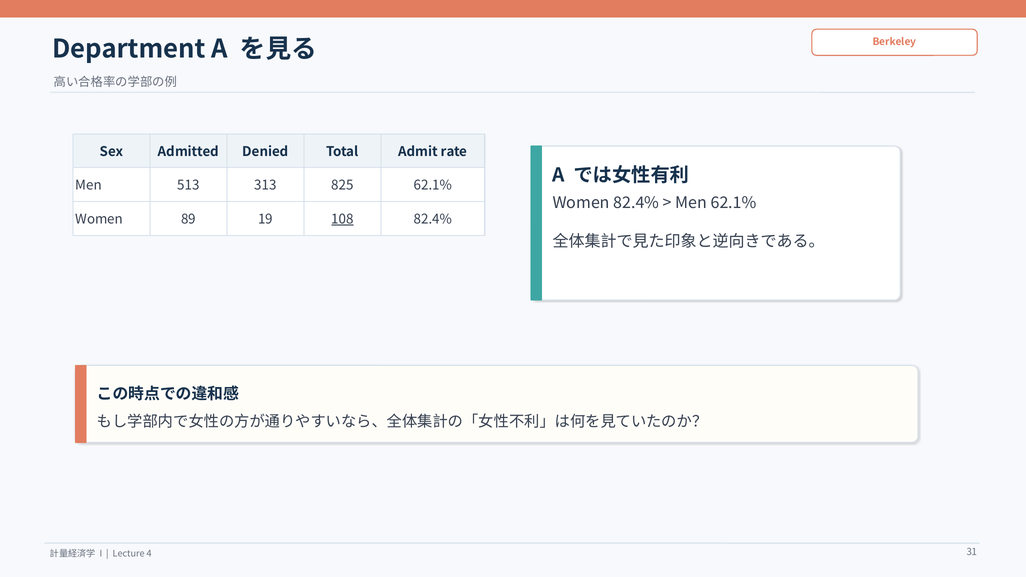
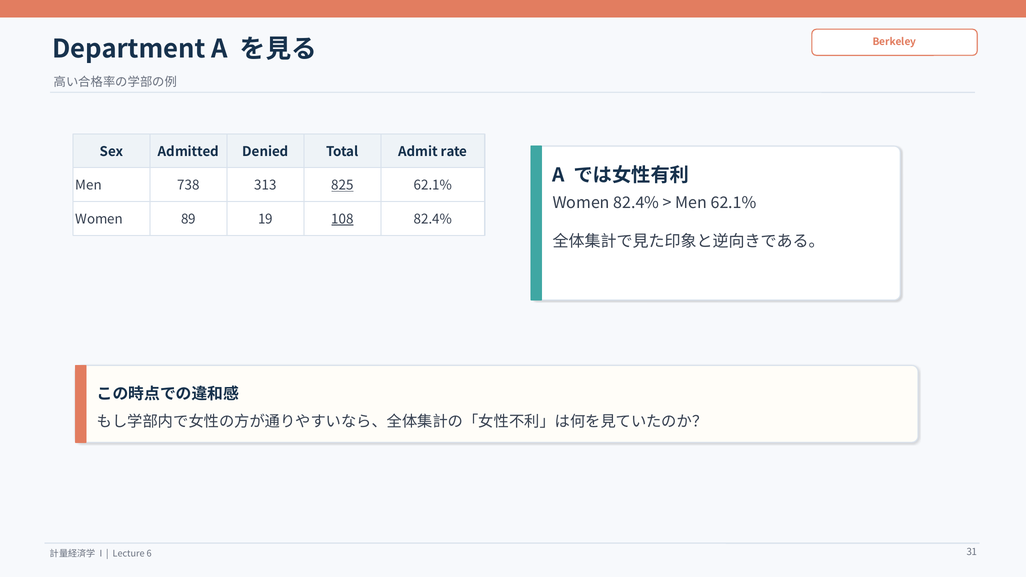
513: 513 -> 738
825 underline: none -> present
4: 4 -> 6
